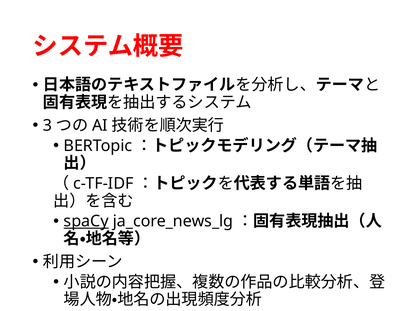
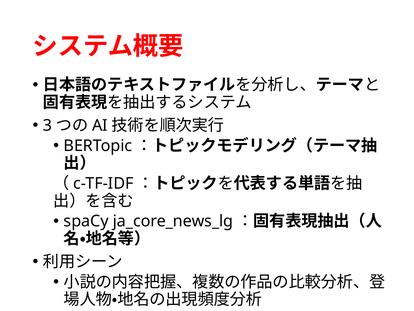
spaCy underline: present -> none
